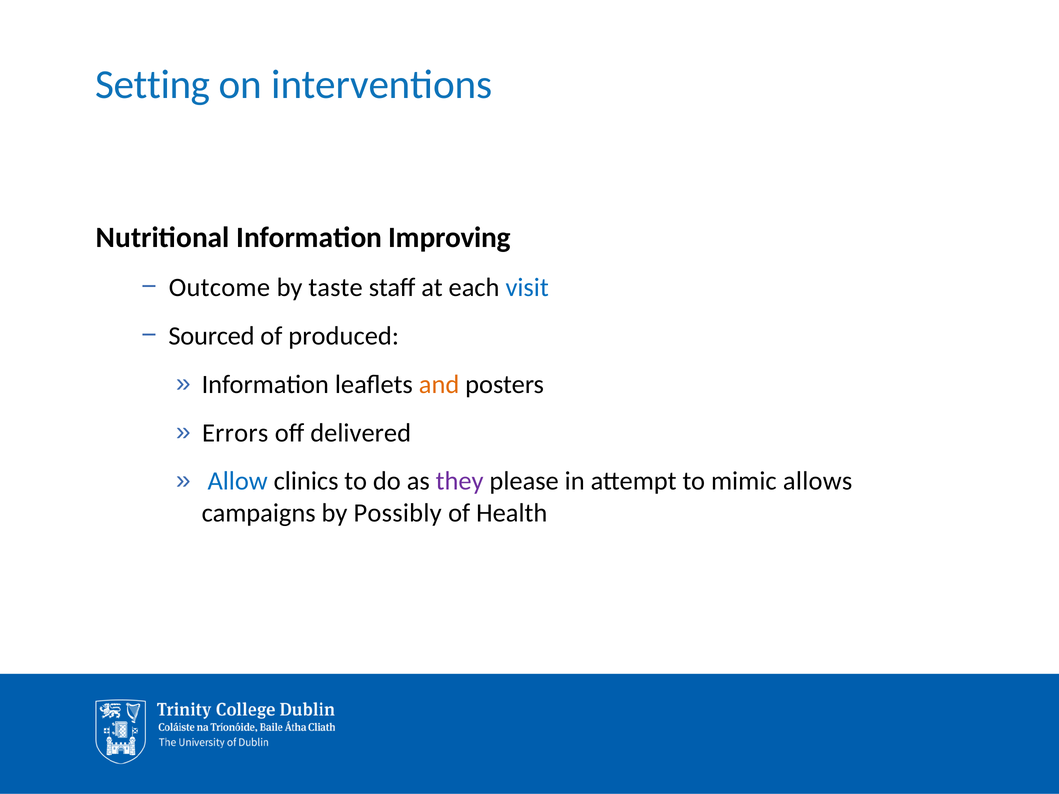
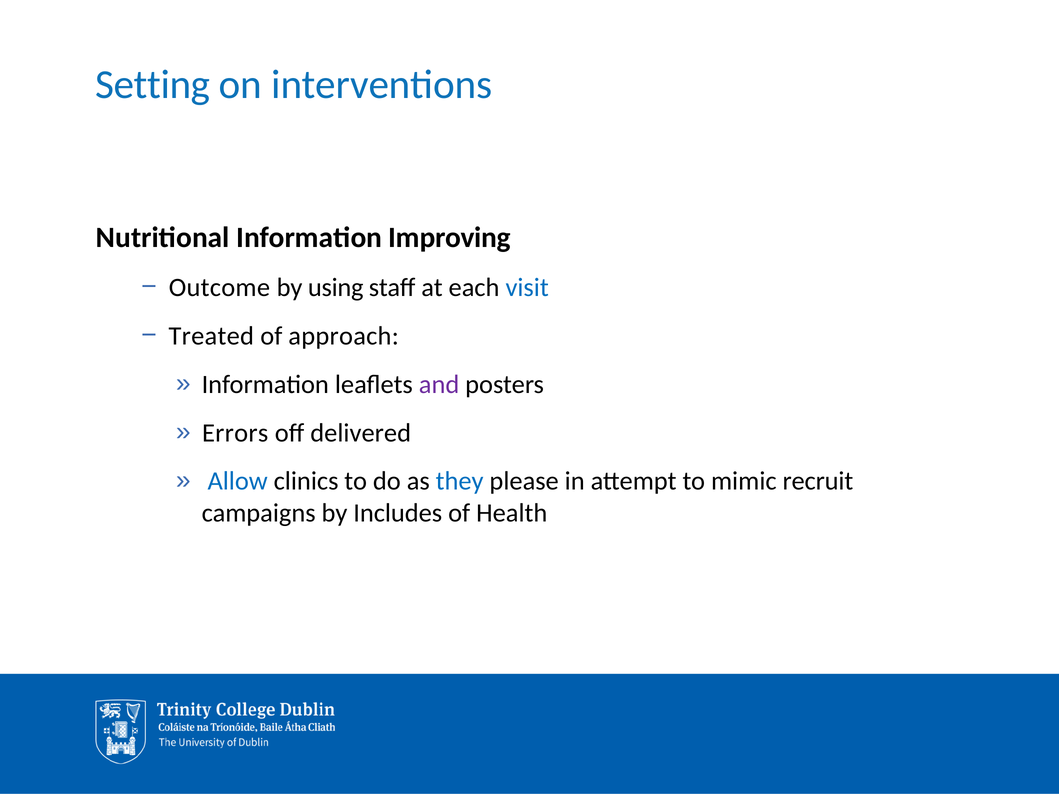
taste: taste -> using
Sourced: Sourced -> Treated
produced: produced -> approach
and colour: orange -> purple
they colour: purple -> blue
allows: allows -> recruit
Possibly: Possibly -> Includes
